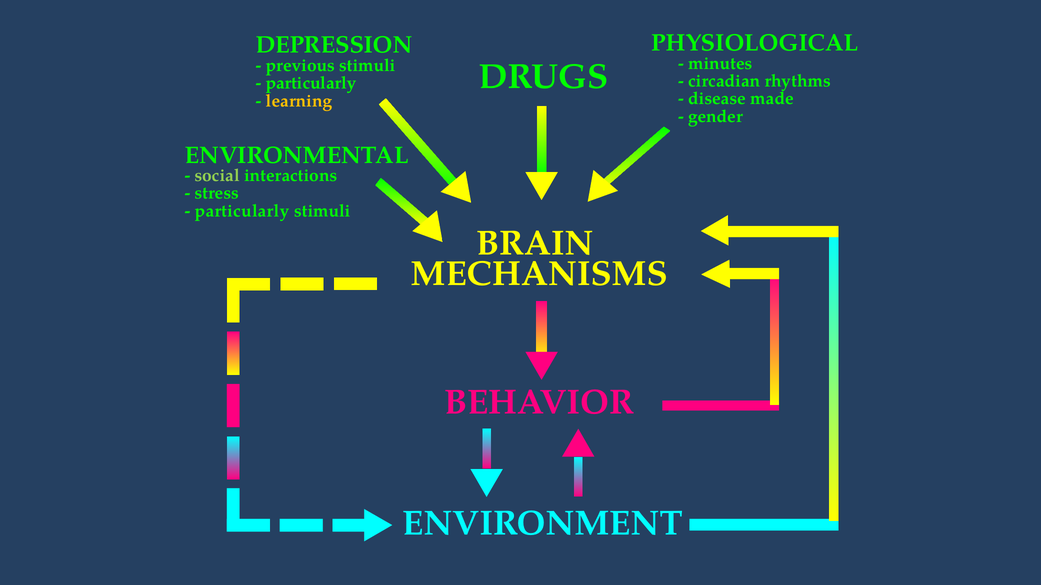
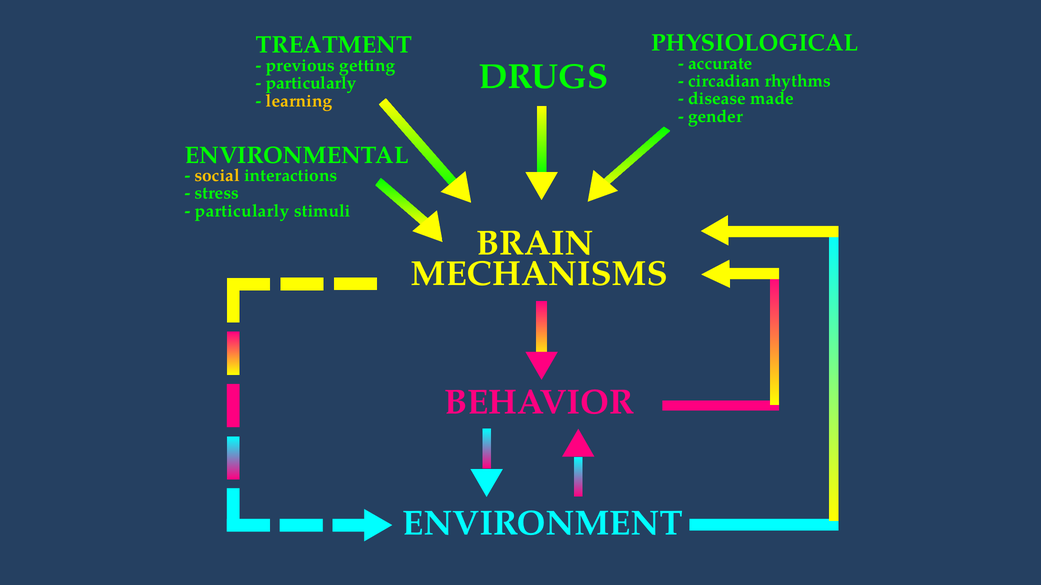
DEPRESSION: DEPRESSION -> TREATMENT
minutes: minutes -> accurate
previous stimuli: stimuli -> getting
social colour: light green -> yellow
